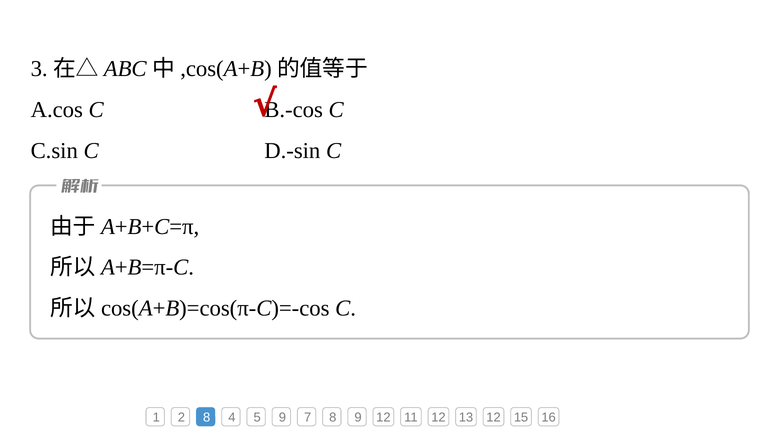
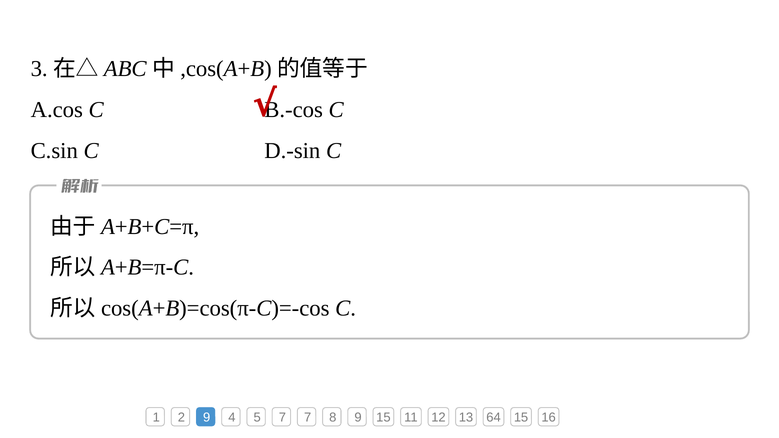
2 8: 8 -> 9
5 9: 9 -> 7
9 12: 12 -> 15
13 12: 12 -> 64
